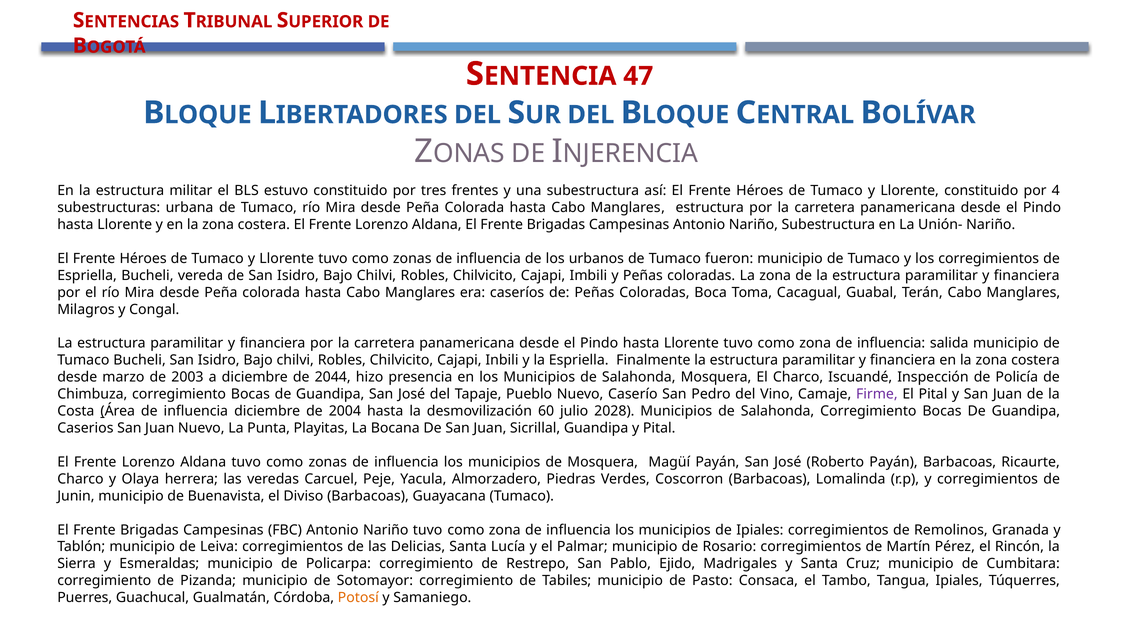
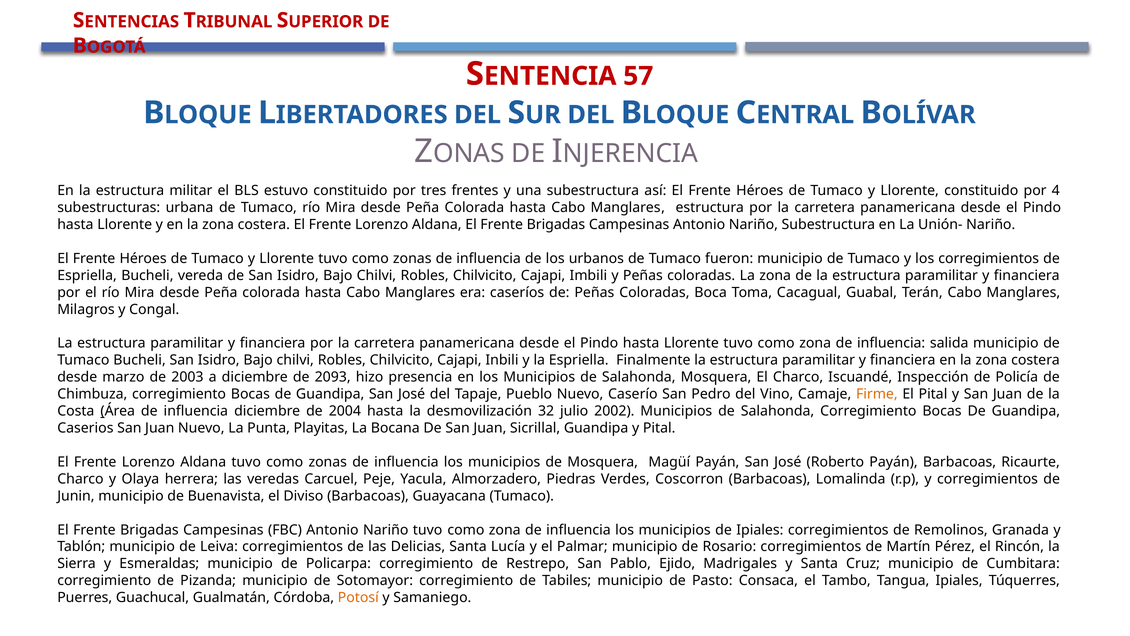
47: 47 -> 57
2044: 2044 -> 2093
Firme colour: purple -> orange
60: 60 -> 32
2028: 2028 -> 2002
